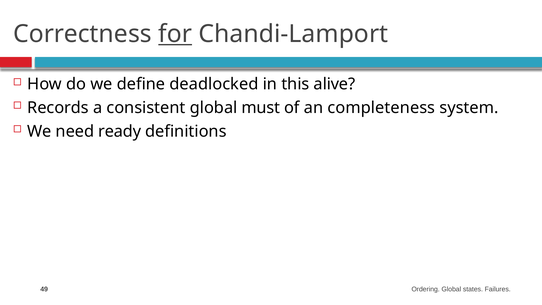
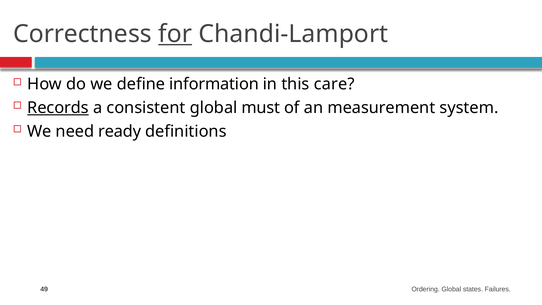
deadlocked: deadlocked -> information
alive: alive -> care
Records underline: none -> present
completeness: completeness -> measurement
